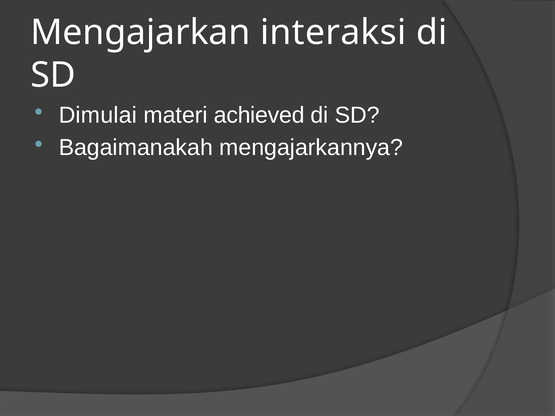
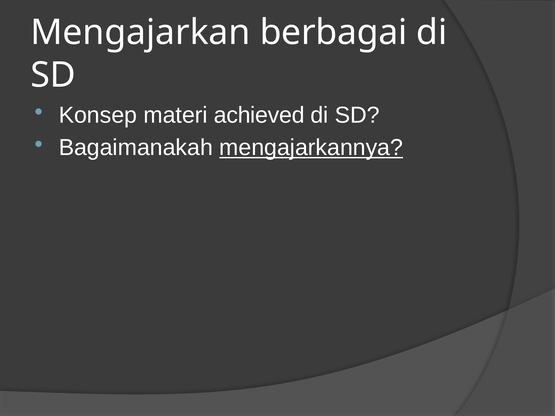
interaksi: interaksi -> berbagai
Dimulai: Dimulai -> Konsep
mengajarkannya underline: none -> present
